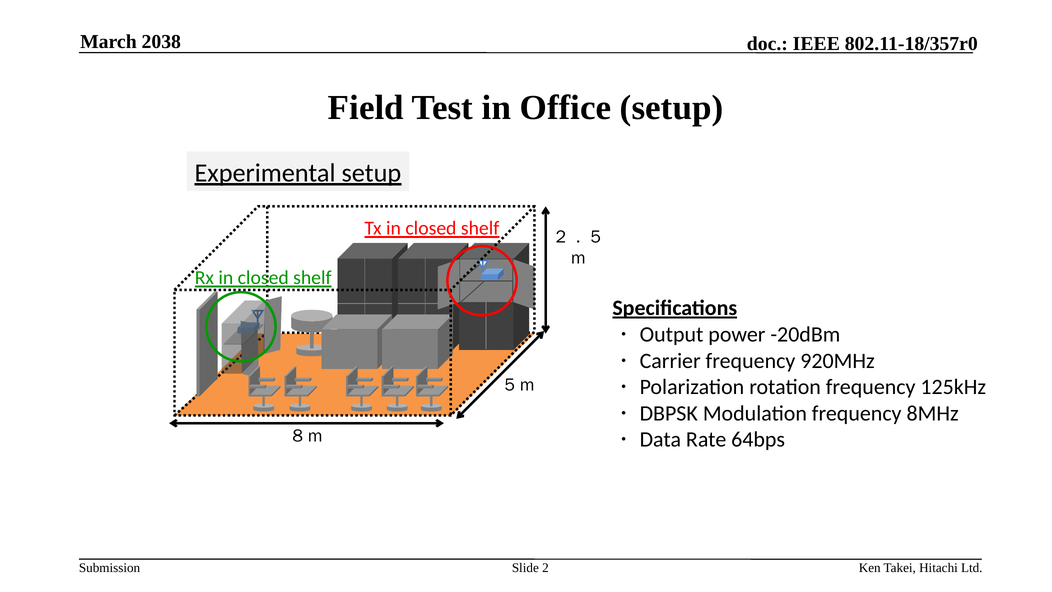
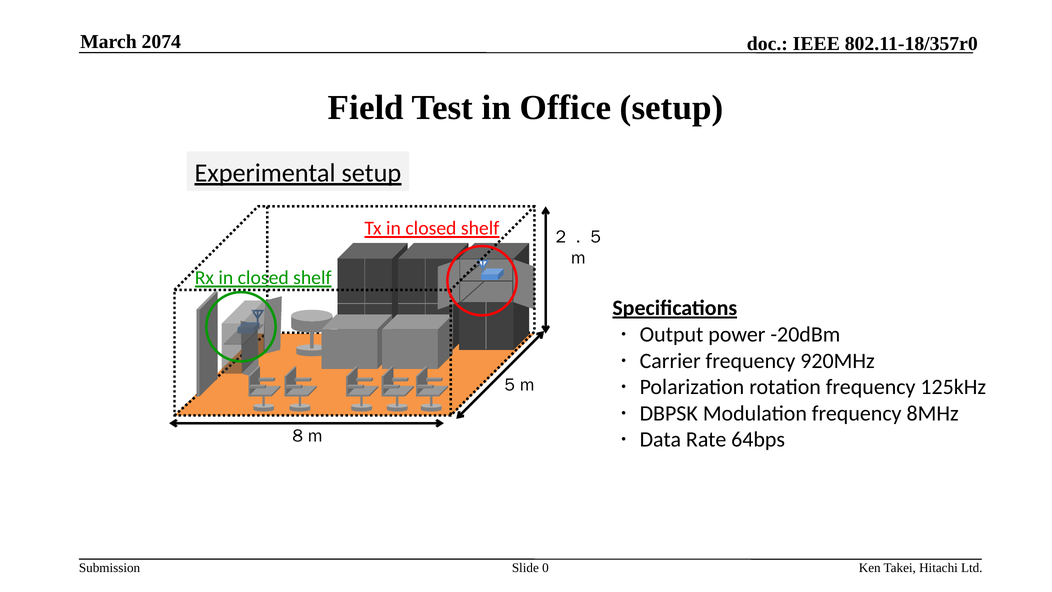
2038: 2038 -> 2074
2: 2 -> 0
